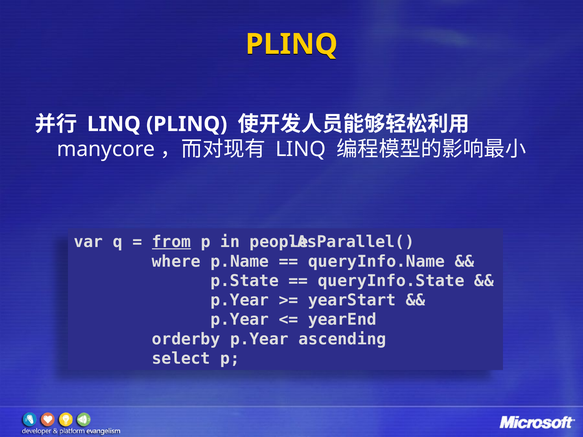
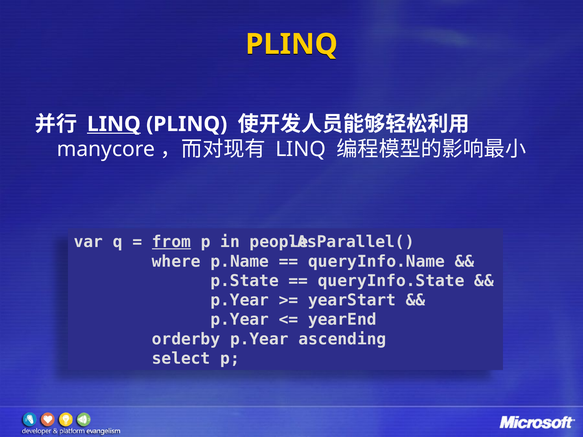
LINQ at (114, 124) underline: none -> present
